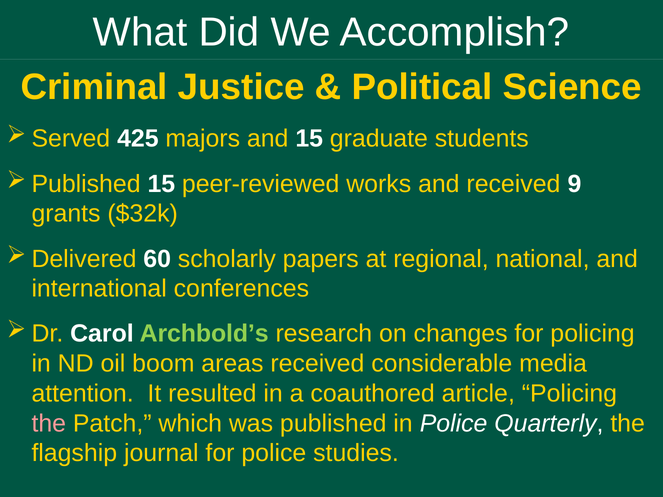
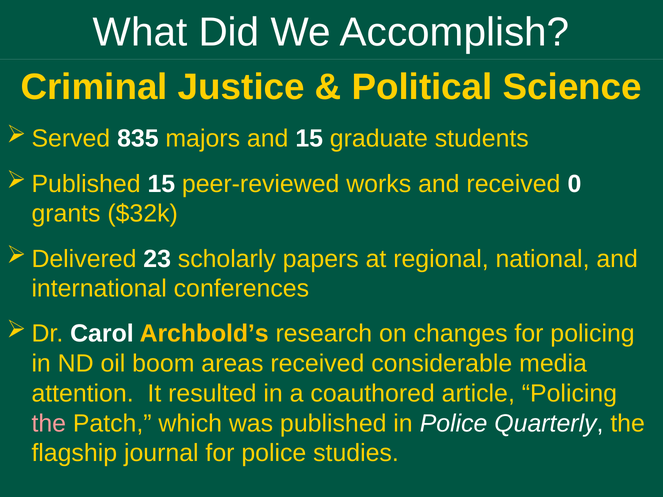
425: 425 -> 835
9: 9 -> 0
60: 60 -> 23
Archbold’s colour: light green -> yellow
